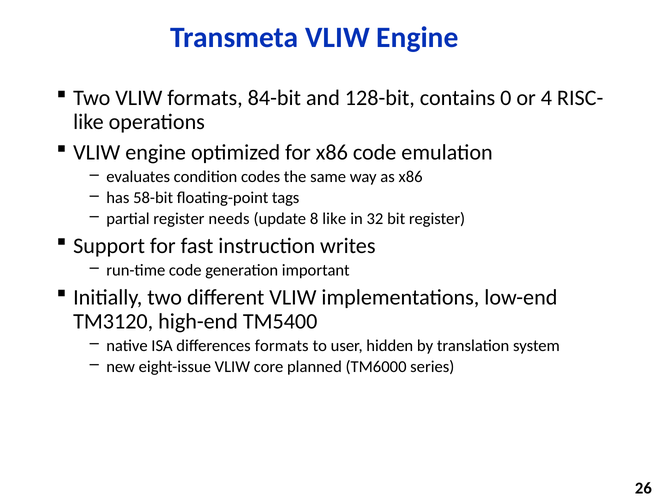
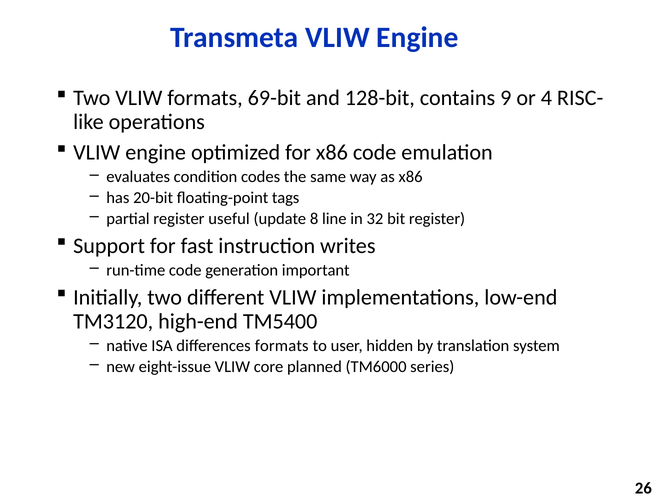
84-bit: 84-bit -> 69-bit
0: 0 -> 9
58-bit: 58-bit -> 20-bit
needs: needs -> useful
8 like: like -> line
